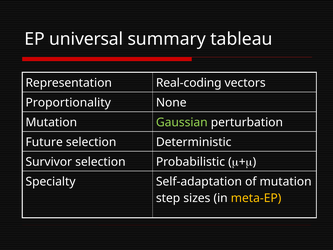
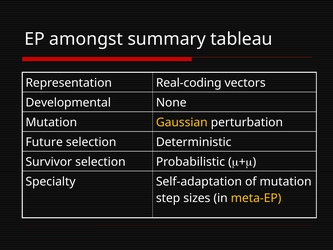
universal: universal -> amongst
Proportionality: Proportionality -> Developmental
Gaussian colour: light green -> yellow
